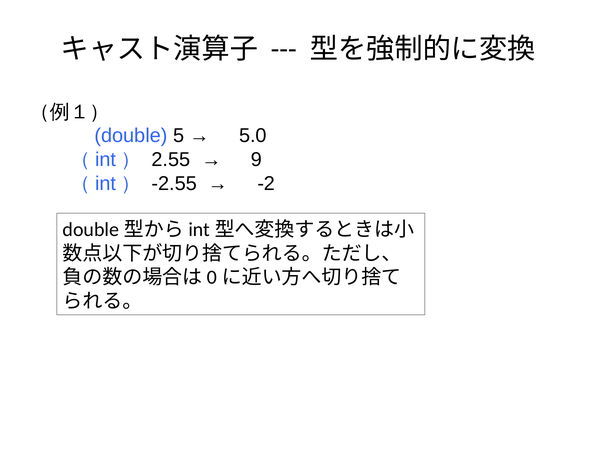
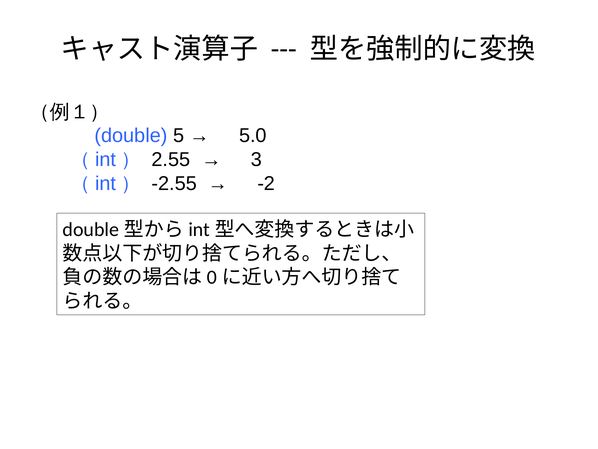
9: 9 -> 3
